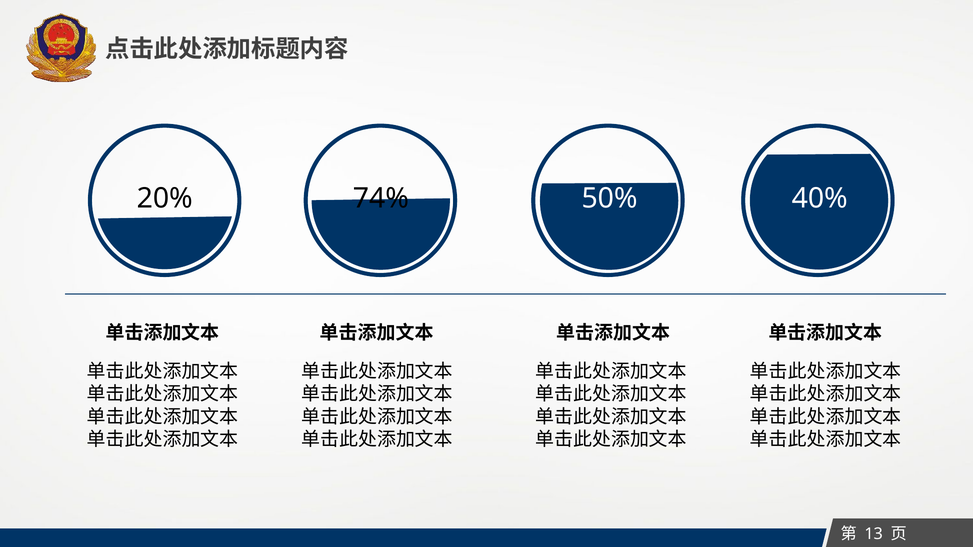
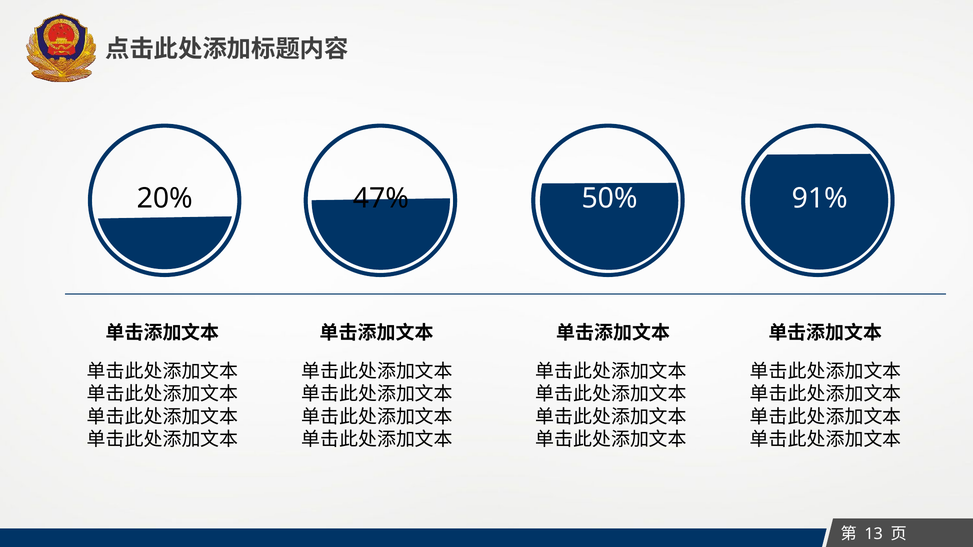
74%: 74% -> 47%
40%: 40% -> 91%
